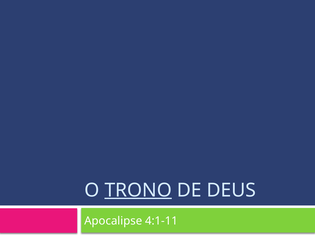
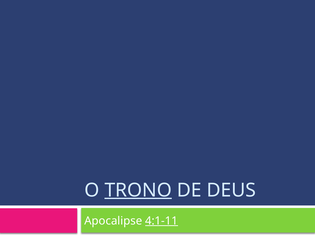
4:1-11 underline: none -> present
